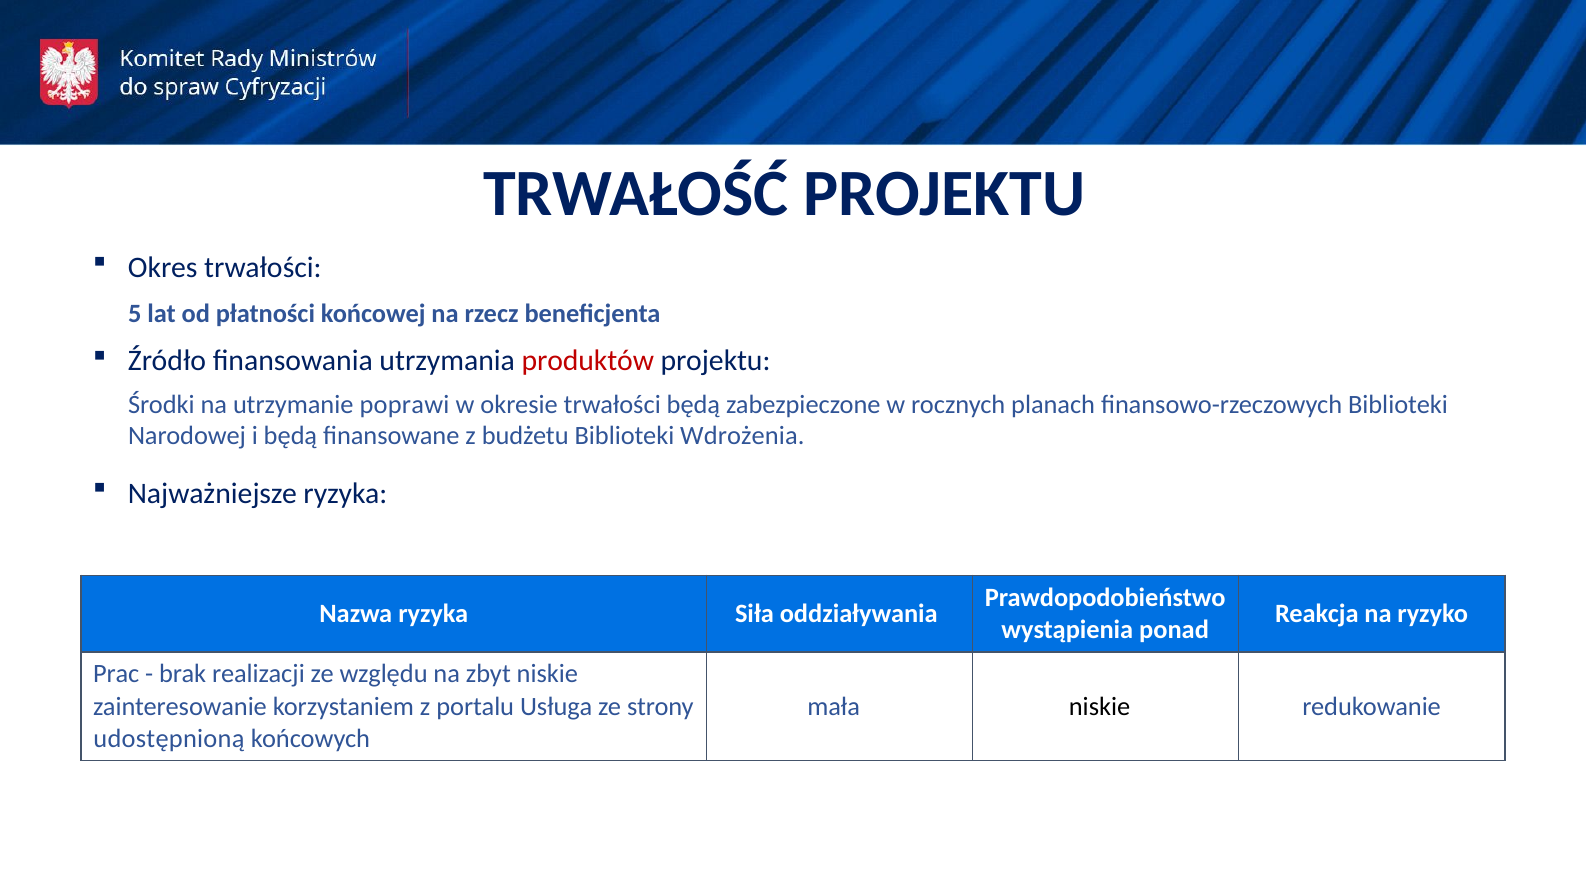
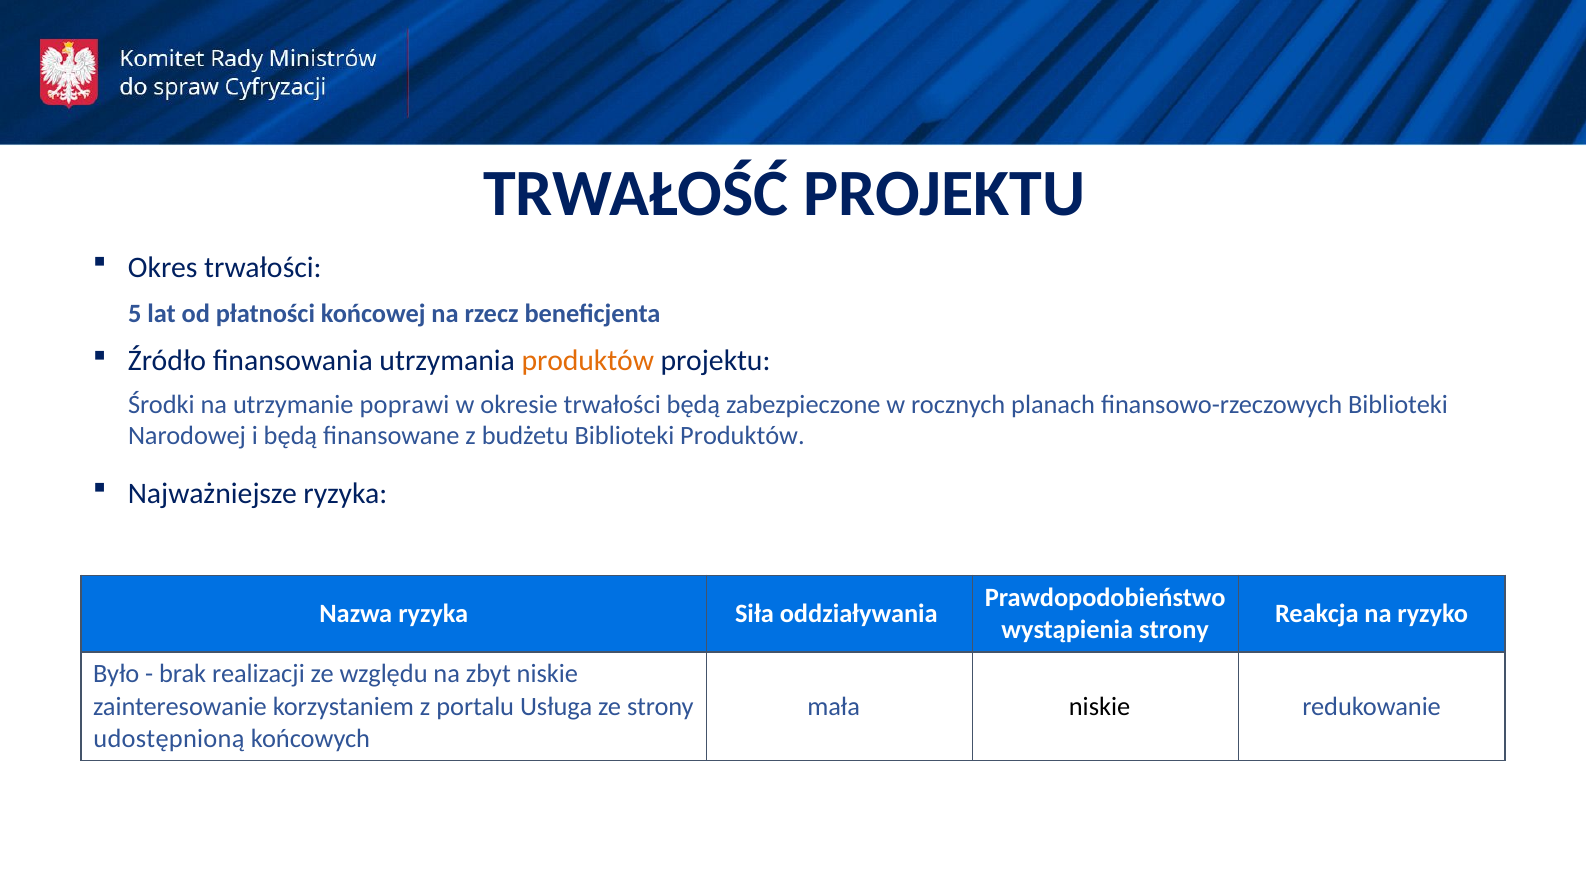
produktów at (588, 361) colour: red -> orange
Biblioteki Wdrożenia: Wdrożenia -> Produktów
wystąpienia ponad: ponad -> strony
Prac: Prac -> Było
